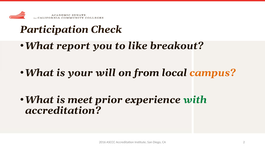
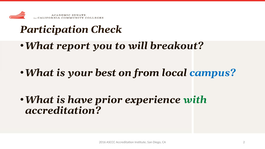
like: like -> will
will: will -> best
campus colour: orange -> blue
meet: meet -> have
